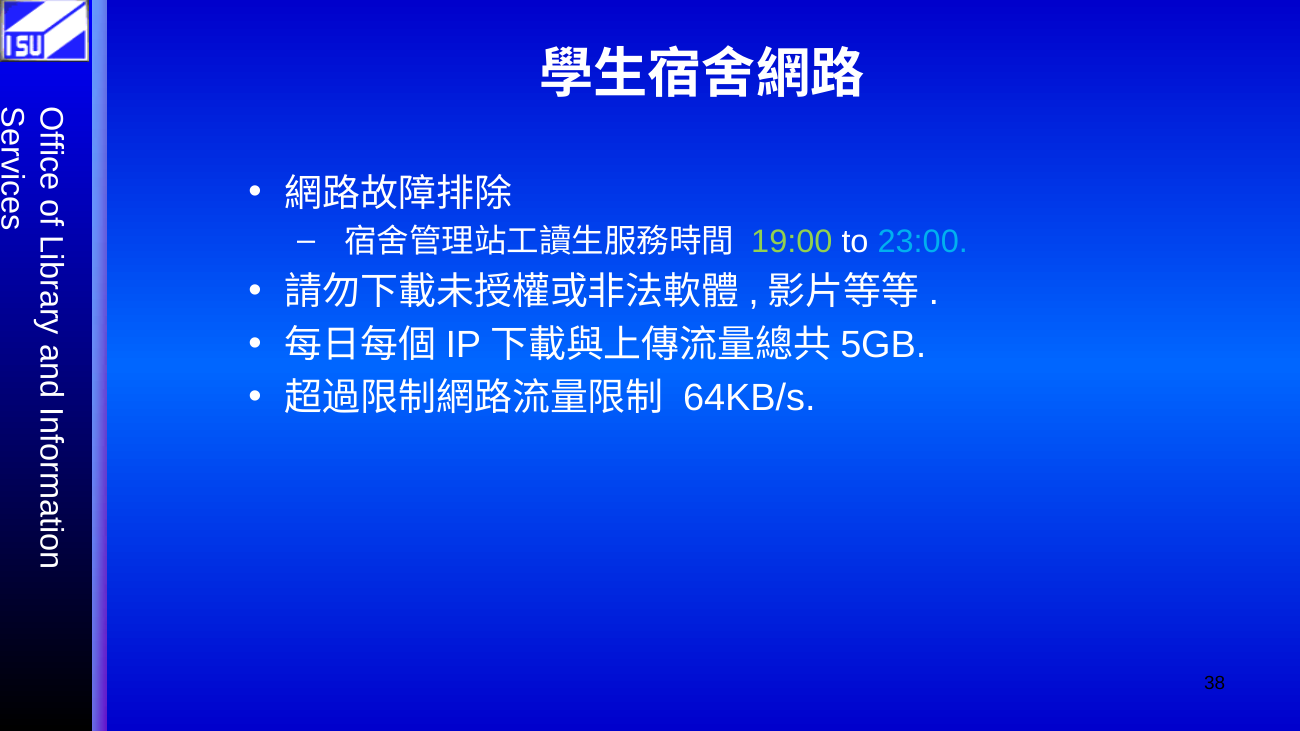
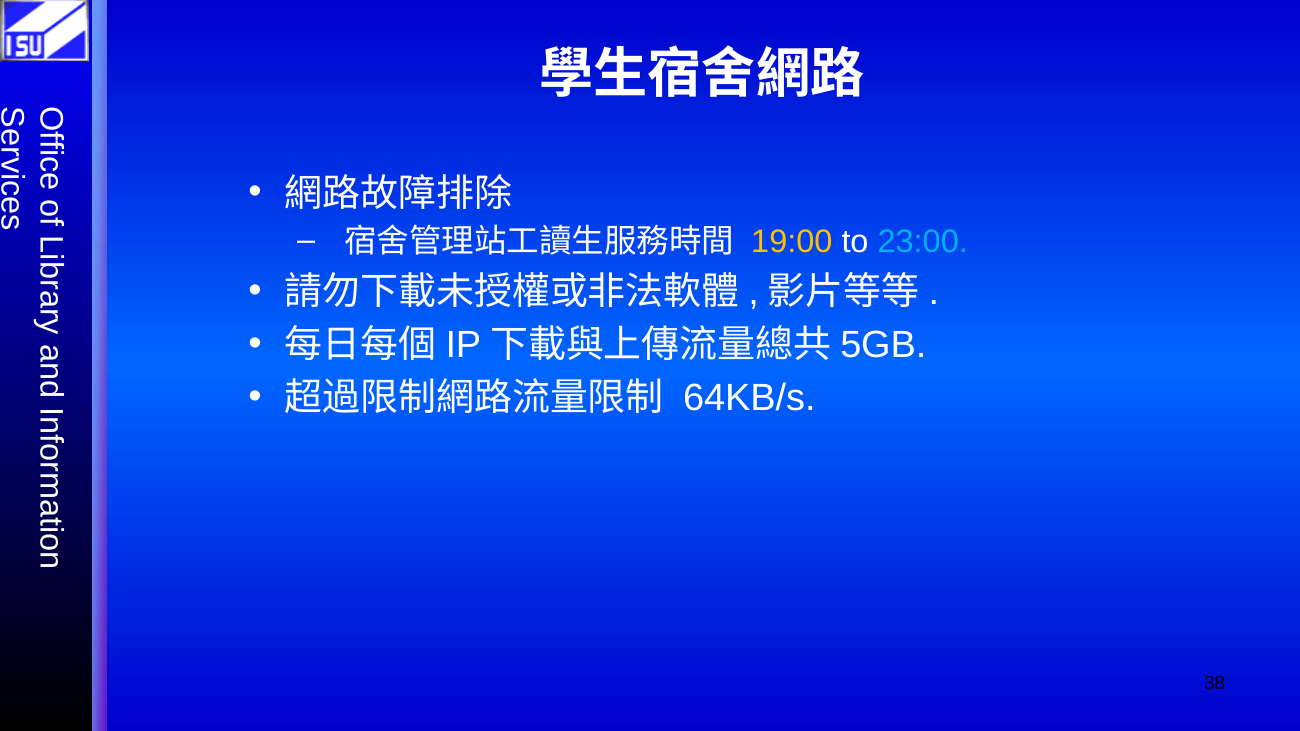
19:00 colour: light green -> yellow
